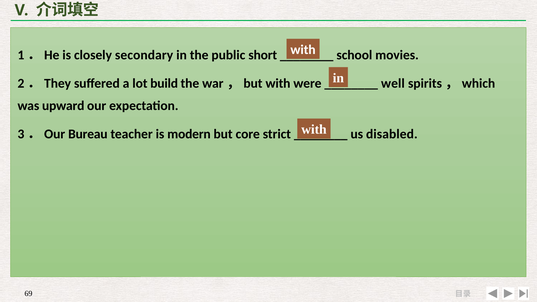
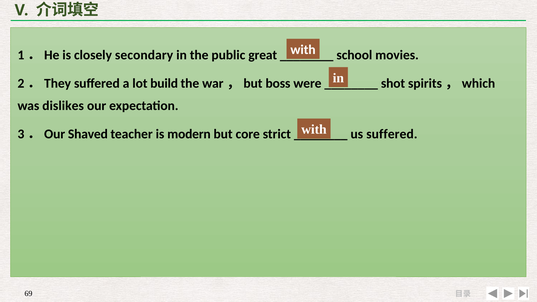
short: short -> great
war，but with: with -> boss
well: well -> shot
upward: upward -> dislikes
Bureau: Bureau -> Shaved
us disabled: disabled -> suffered
